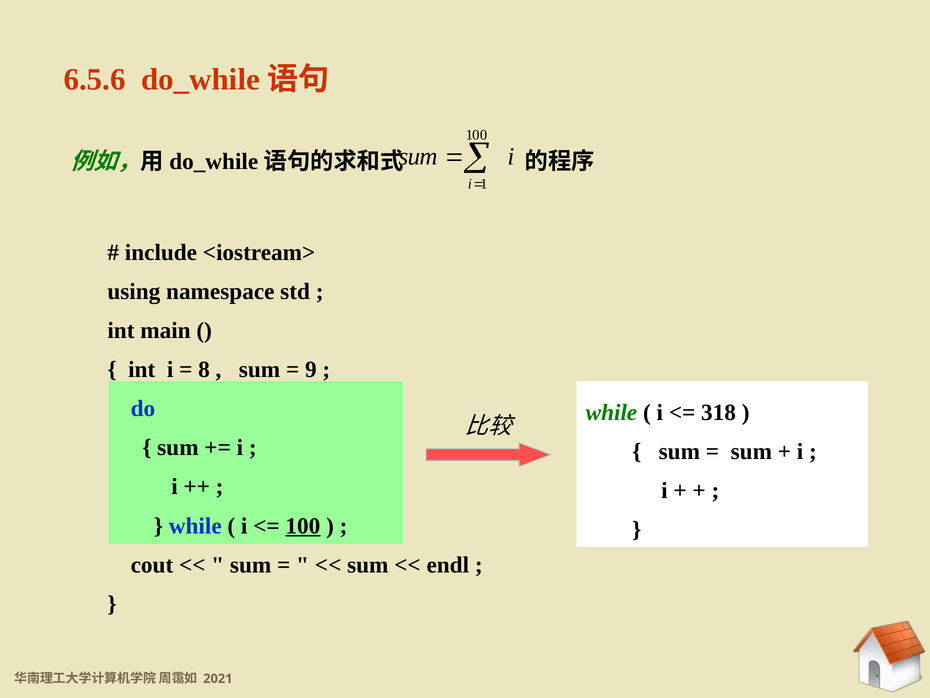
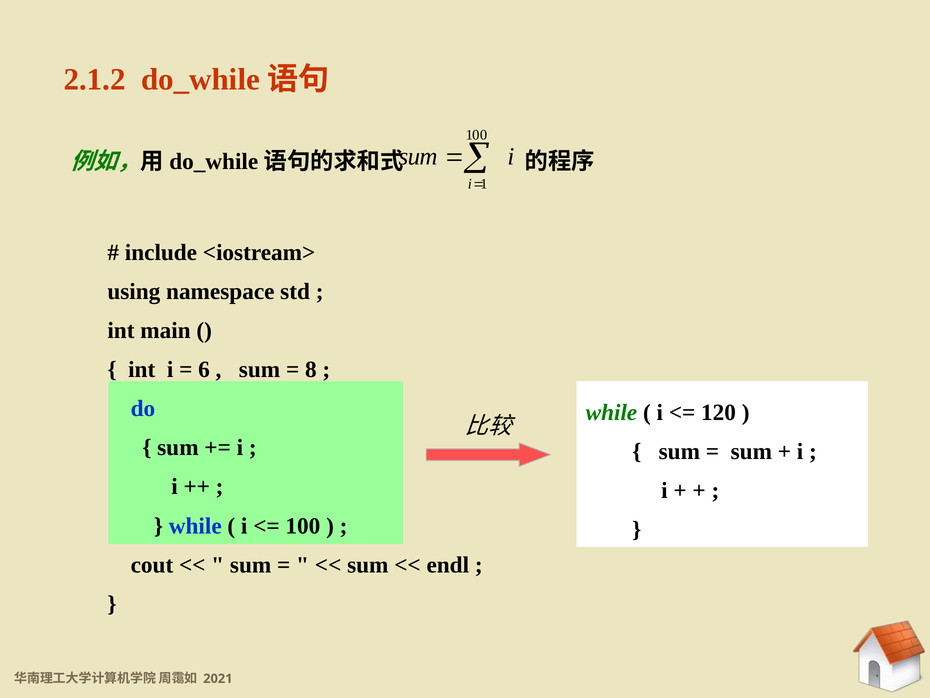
6.5.6: 6.5.6 -> 2.1.2
8: 8 -> 6
9: 9 -> 8
318: 318 -> 120
100 at (303, 526) underline: present -> none
